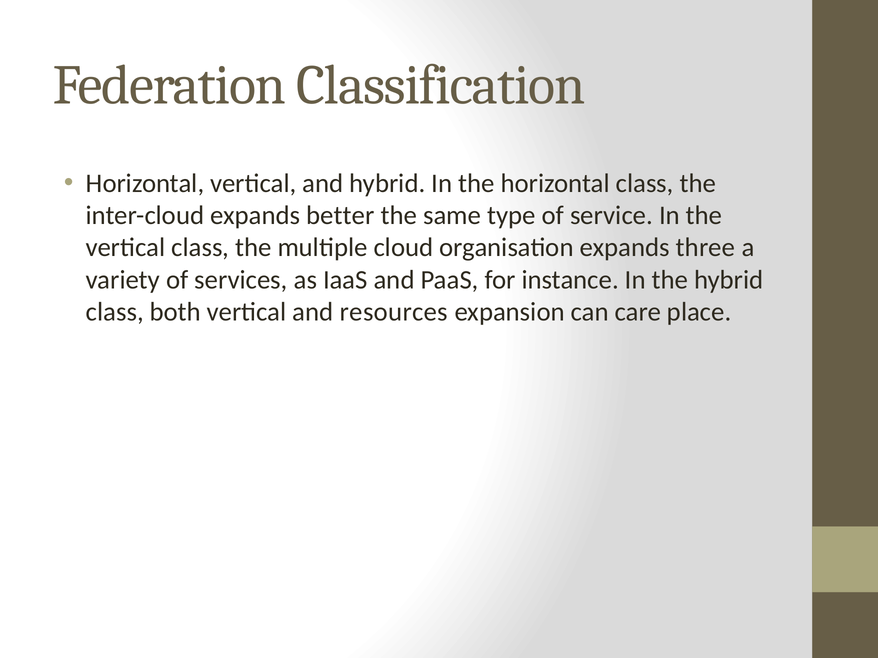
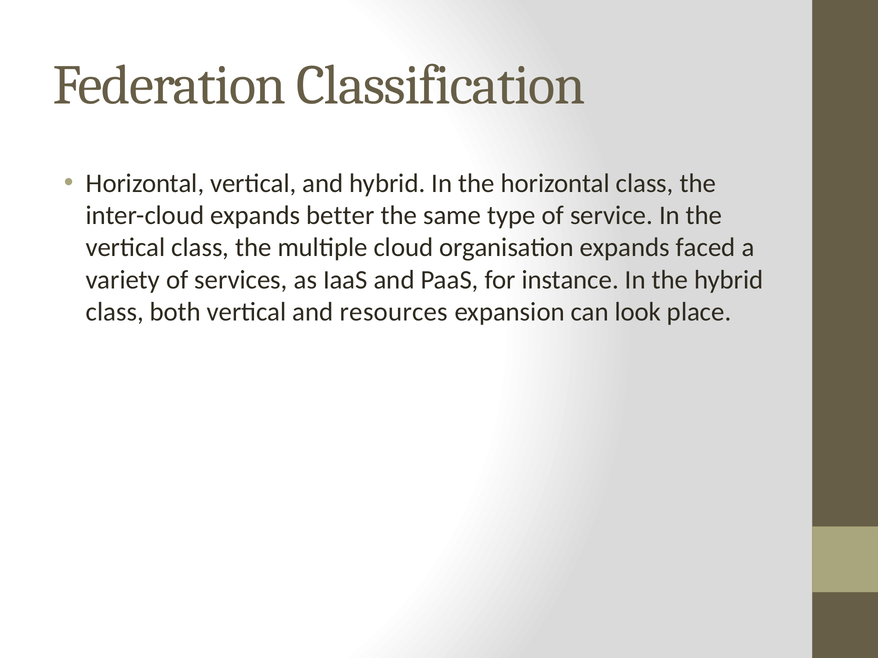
three: three -> faced
care: care -> look
